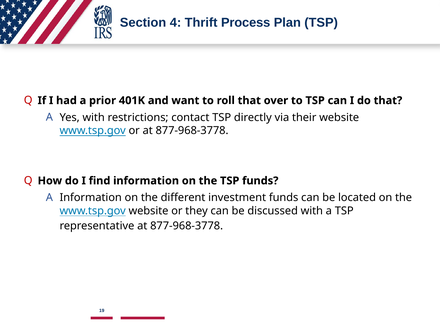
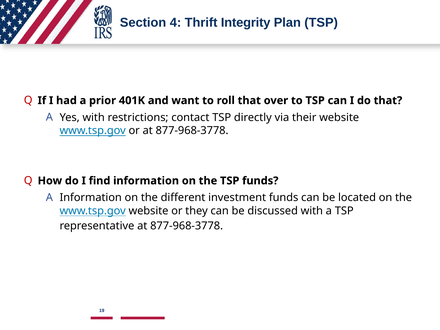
Process: Process -> Integrity
